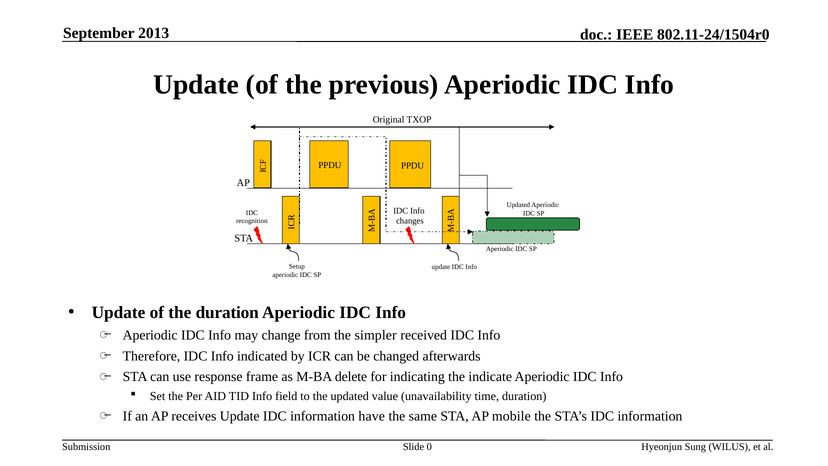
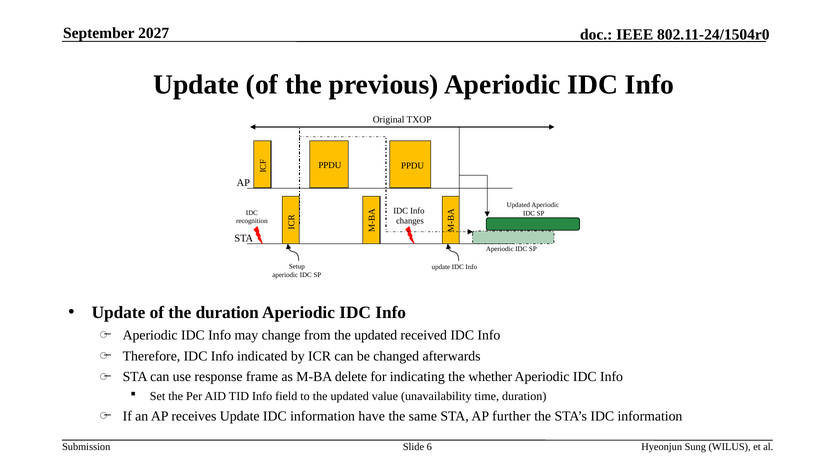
2013: 2013 -> 2027
from the simpler: simpler -> updated
indicate: indicate -> whether
mobile: mobile -> further
0: 0 -> 6
